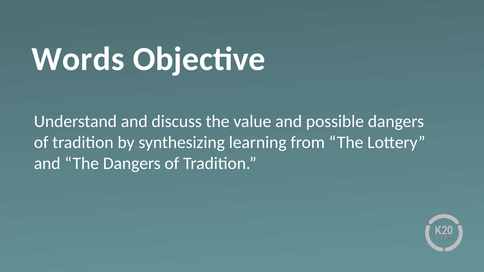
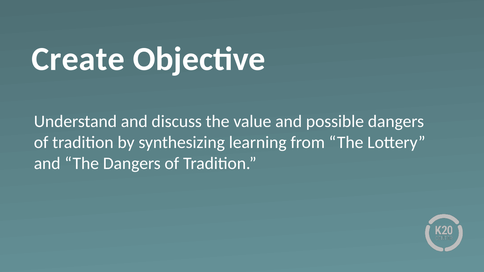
Words: Words -> Create
